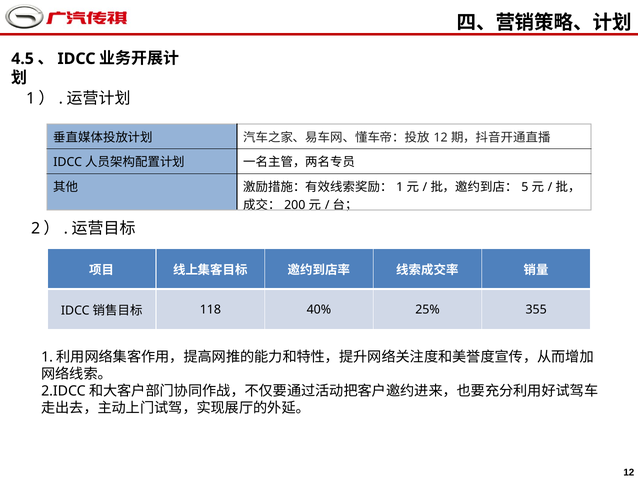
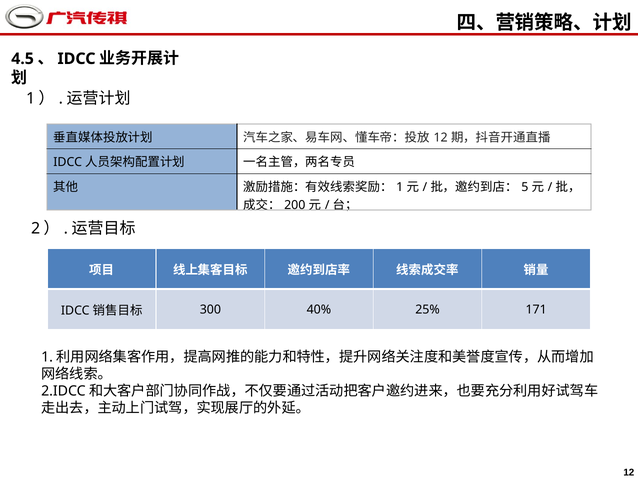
118: 118 -> 300
355: 355 -> 171
